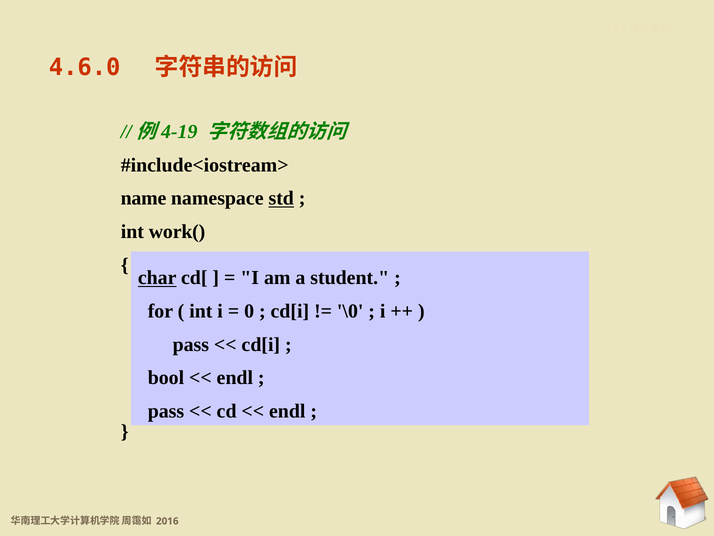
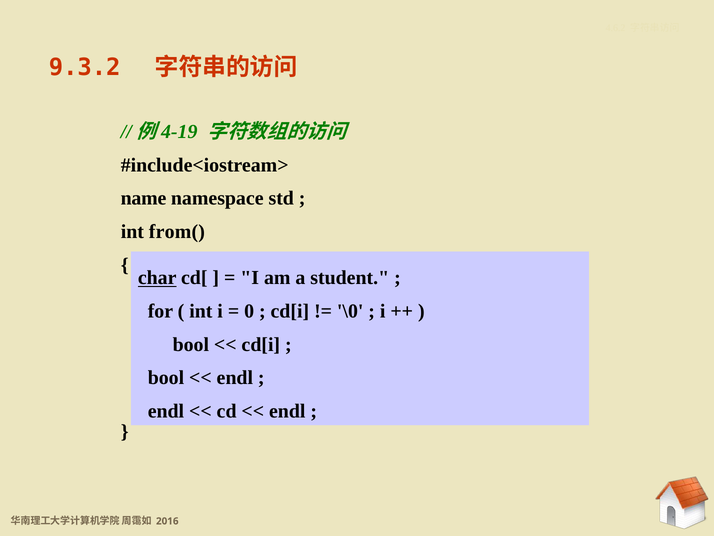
4.6.0: 4.6.0 -> 9.3.2
std underline: present -> none
work(: work( -> from(
pass at (191, 344): pass -> bool
pass at (166, 411): pass -> endl
